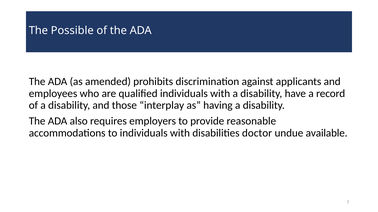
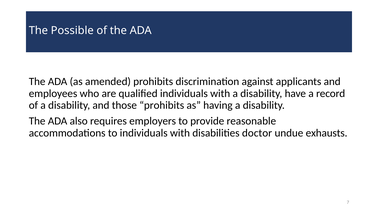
those interplay: interplay -> prohibits
available: available -> exhausts
